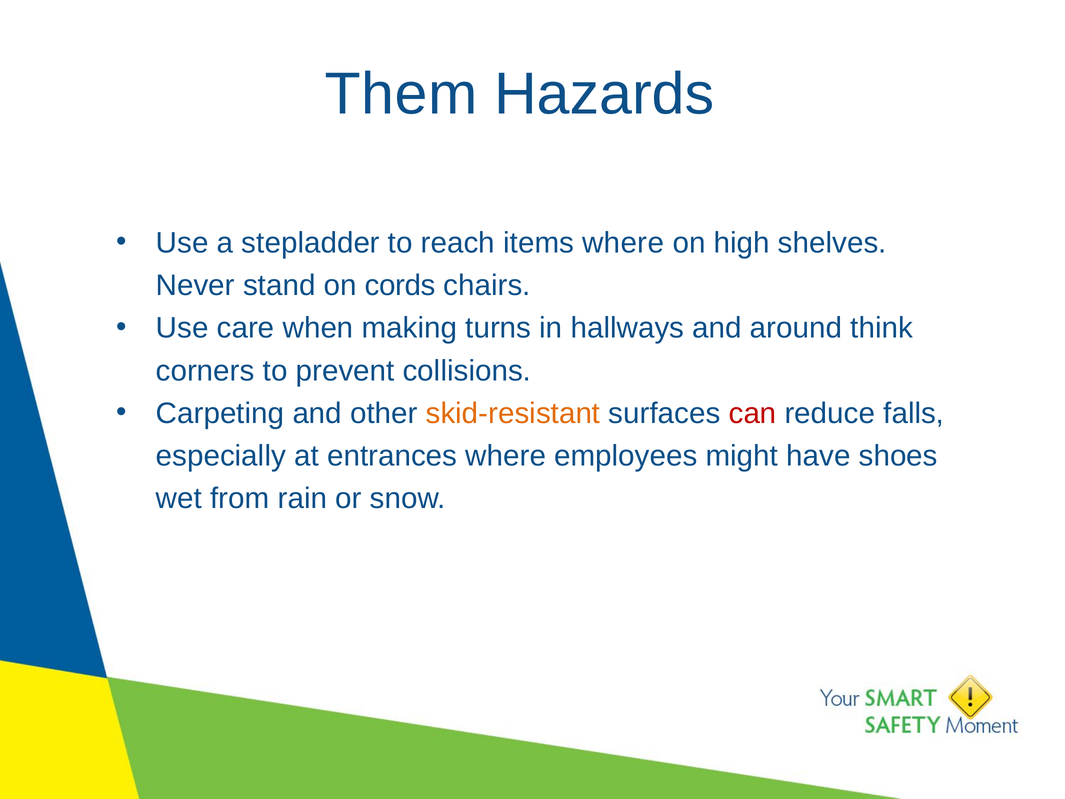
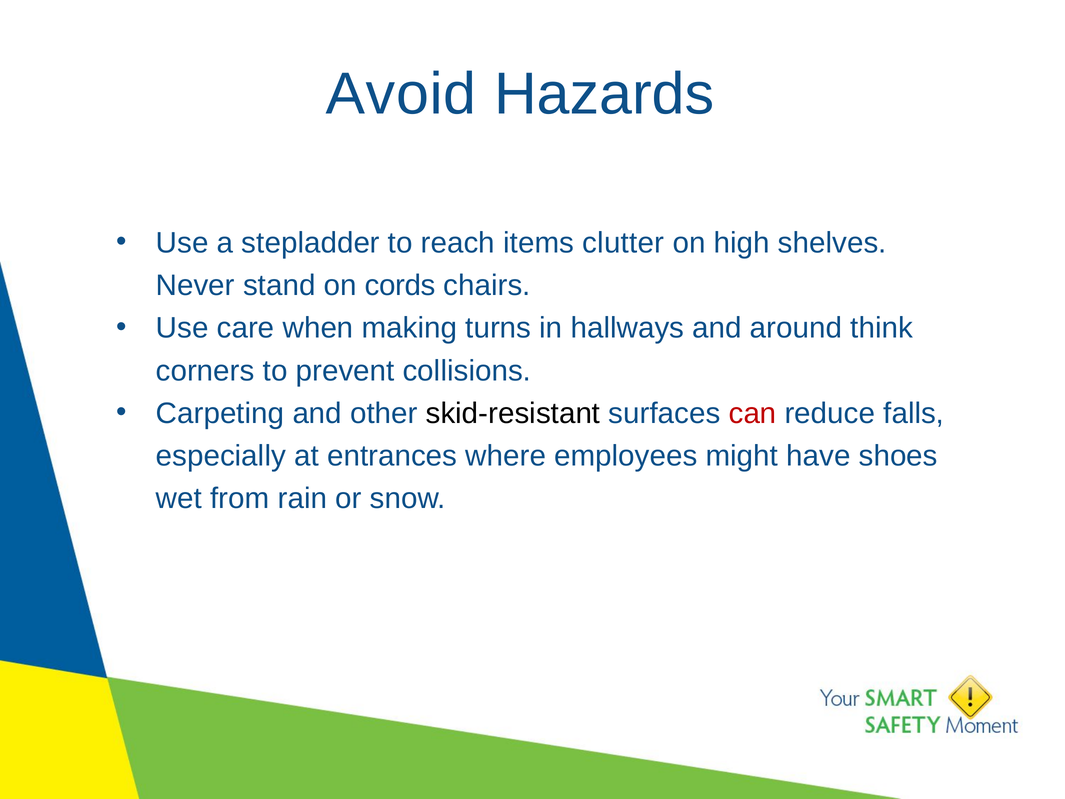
Them: Them -> Avoid
items where: where -> clutter
skid-resistant colour: orange -> black
